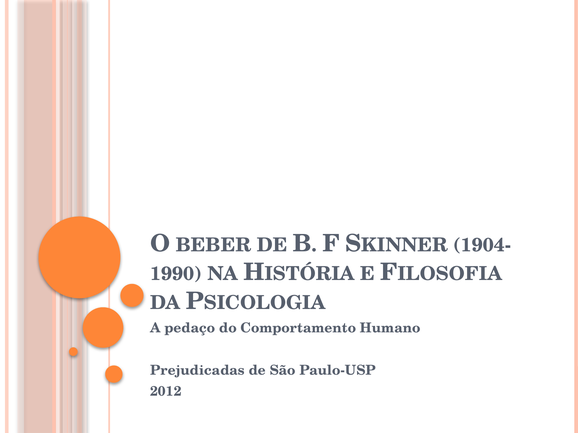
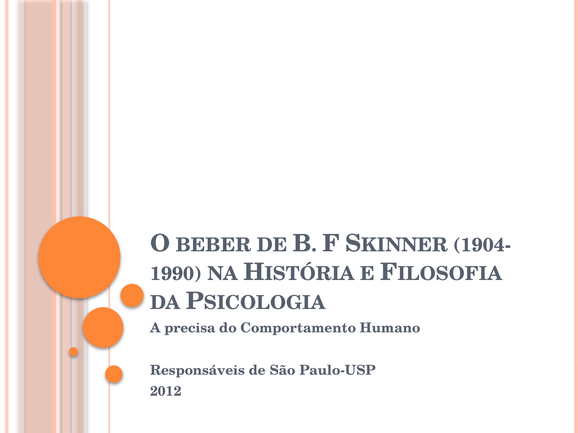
pedaço: pedaço -> precisa
Prejudicadas: Prejudicadas -> Responsáveis
